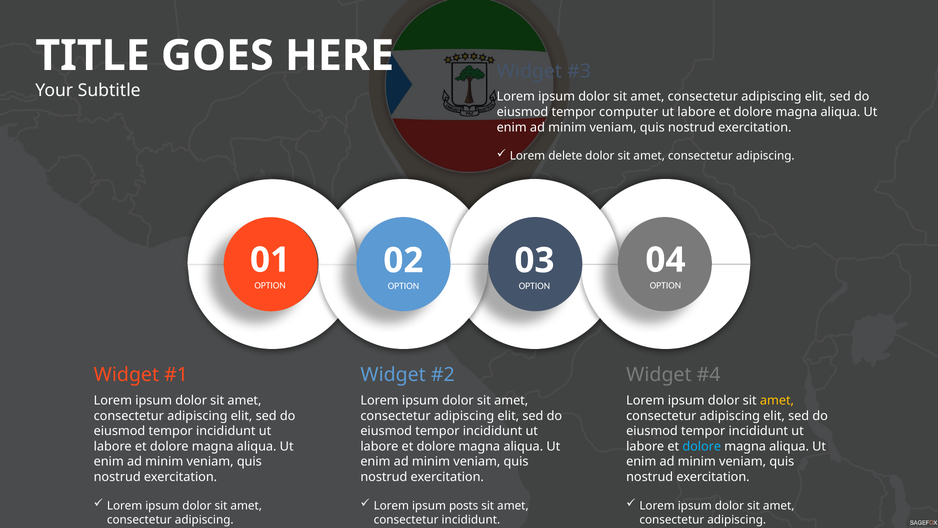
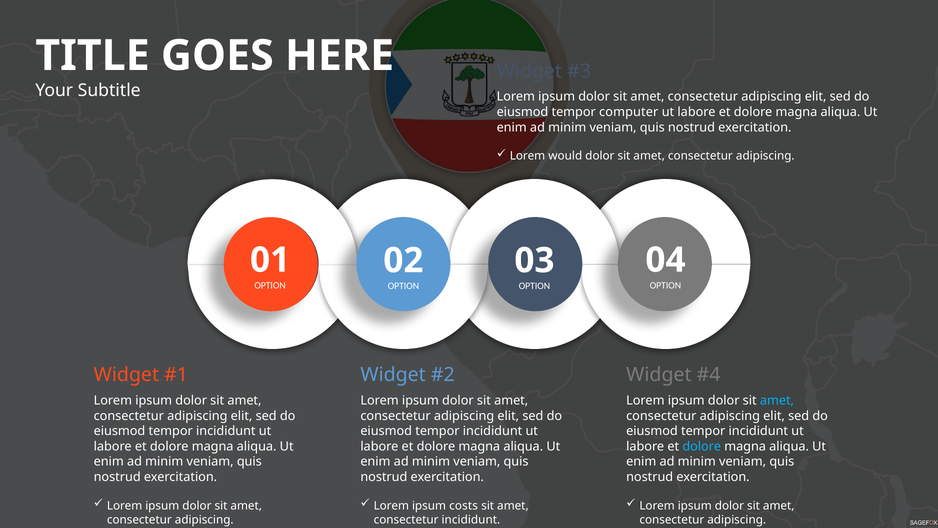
delete: delete -> would
amet at (777, 400) colour: yellow -> light blue
posts: posts -> costs
